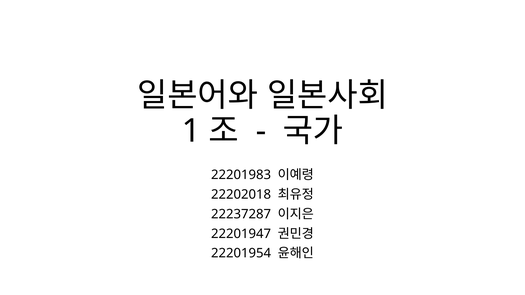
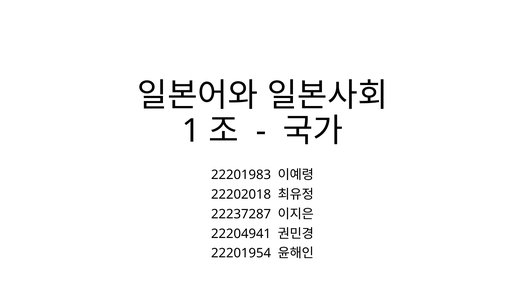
22201947: 22201947 -> 22204941
